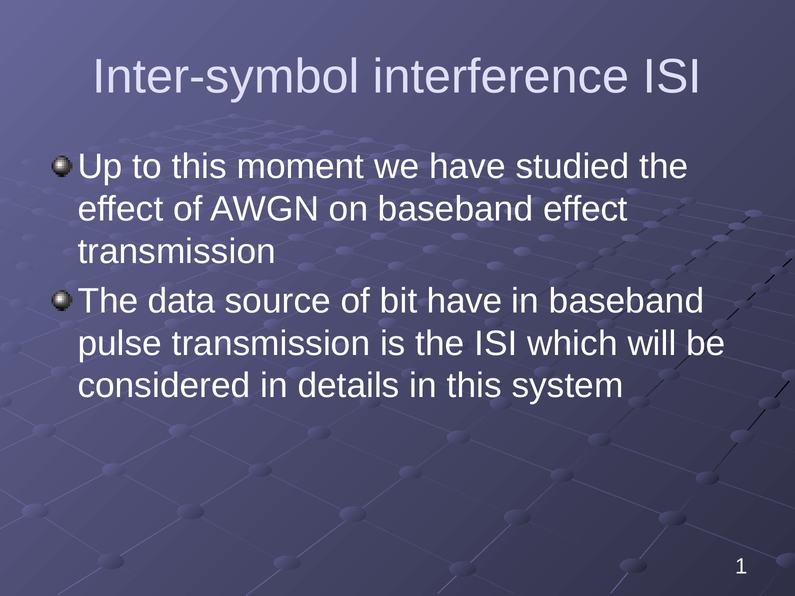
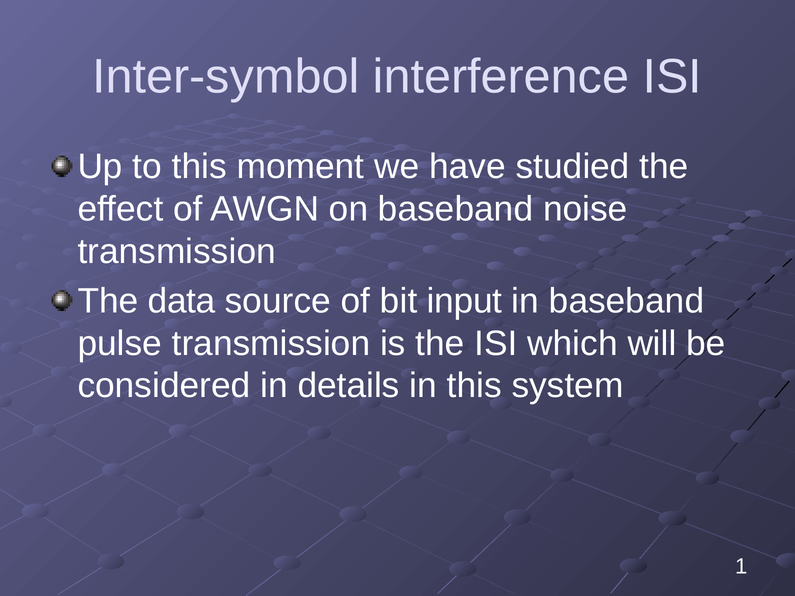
baseband effect: effect -> noise
bit have: have -> input
